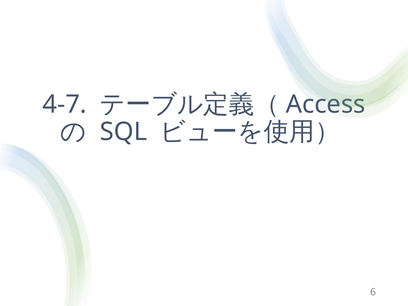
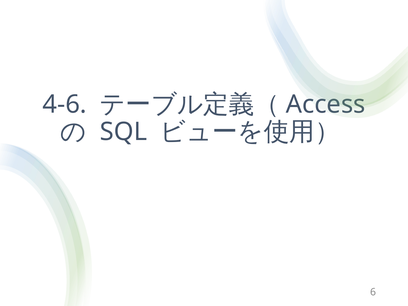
4-7: 4-7 -> 4-6
